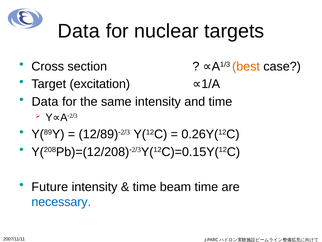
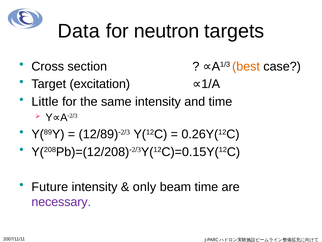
nuclear: nuclear -> neutron
Data at (45, 101): Data -> Little
time at (145, 187): time -> only
necessary colour: blue -> purple
